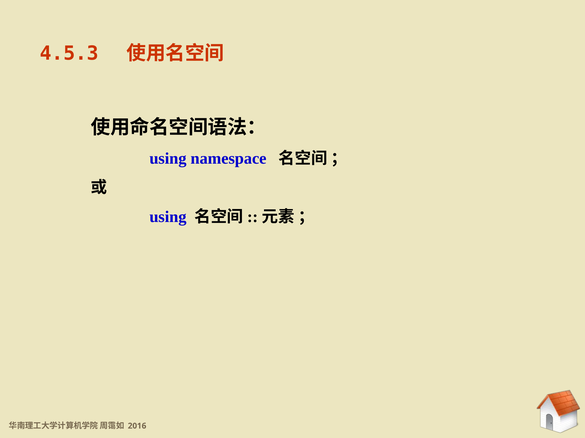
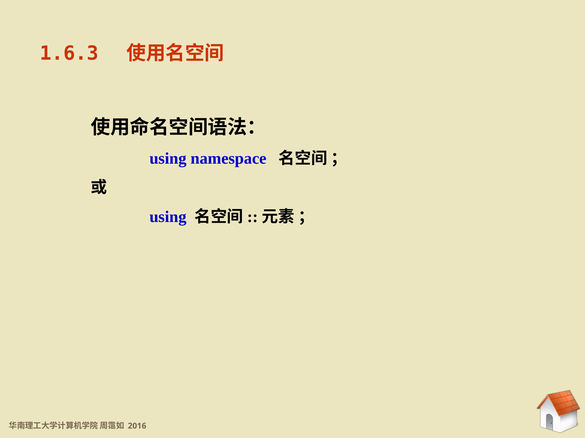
4.5.3: 4.5.3 -> 1.6.3
